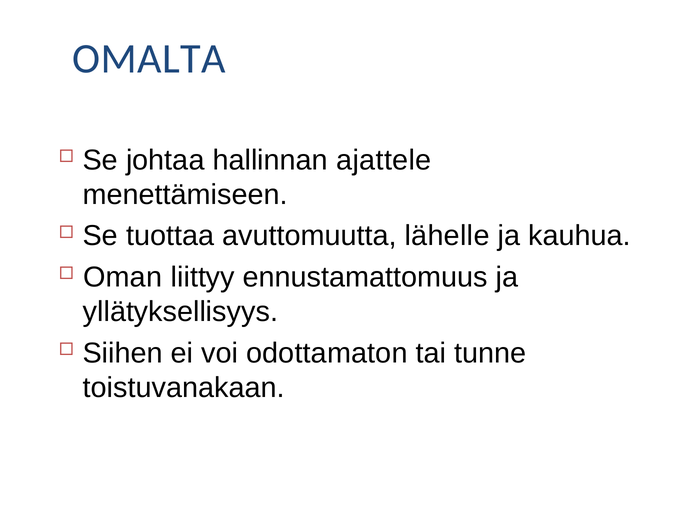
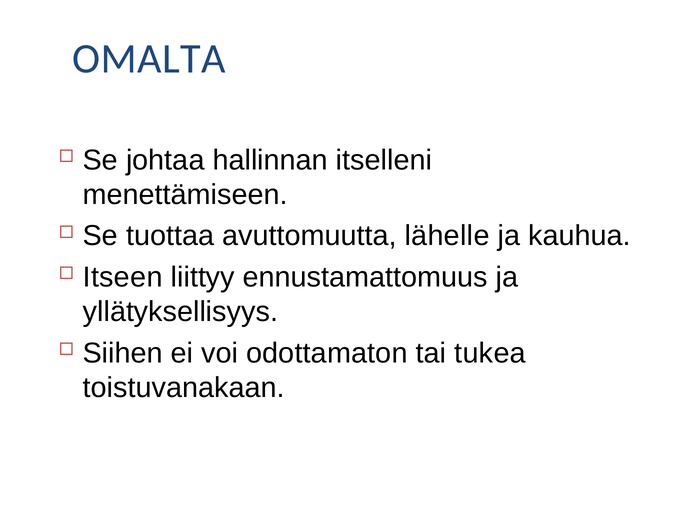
ajattele: ajattele -> itselleni
Oman: Oman -> Itseen
tunne: tunne -> tukea
